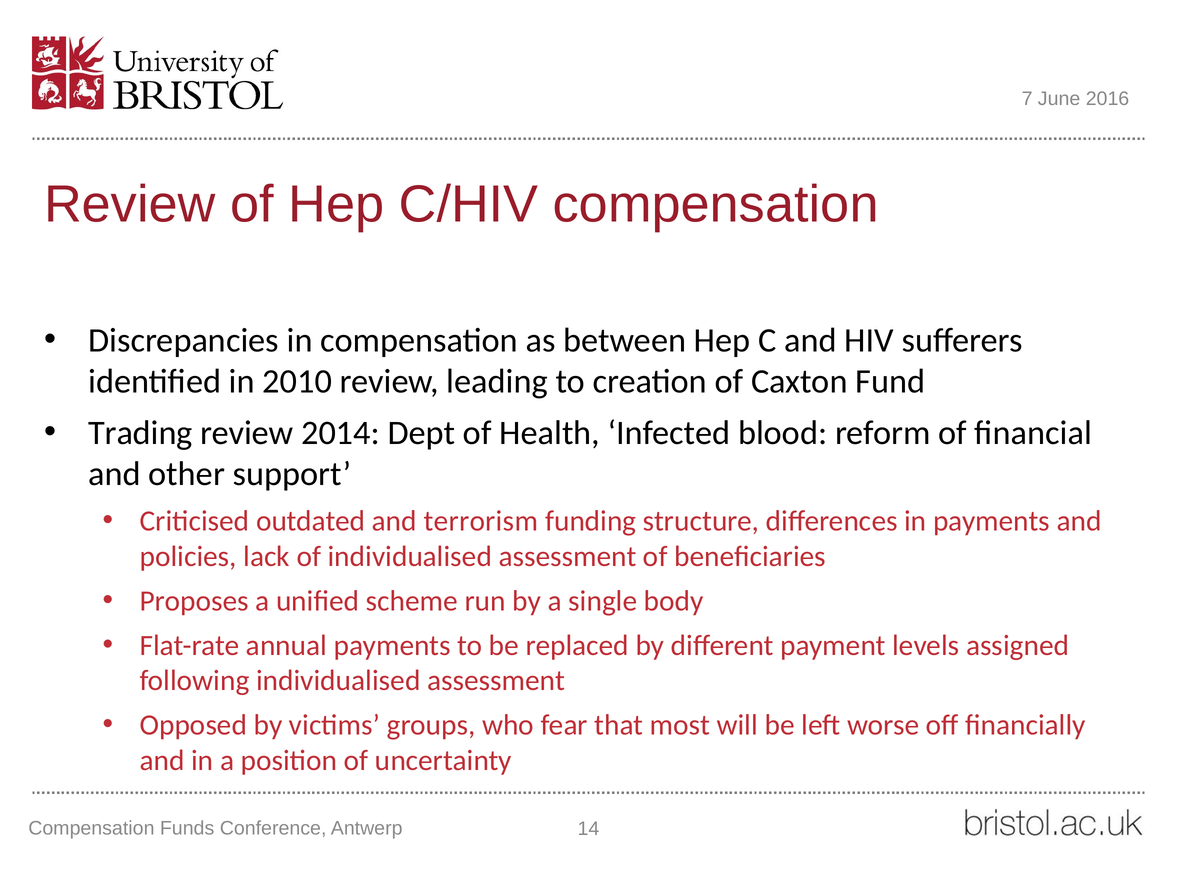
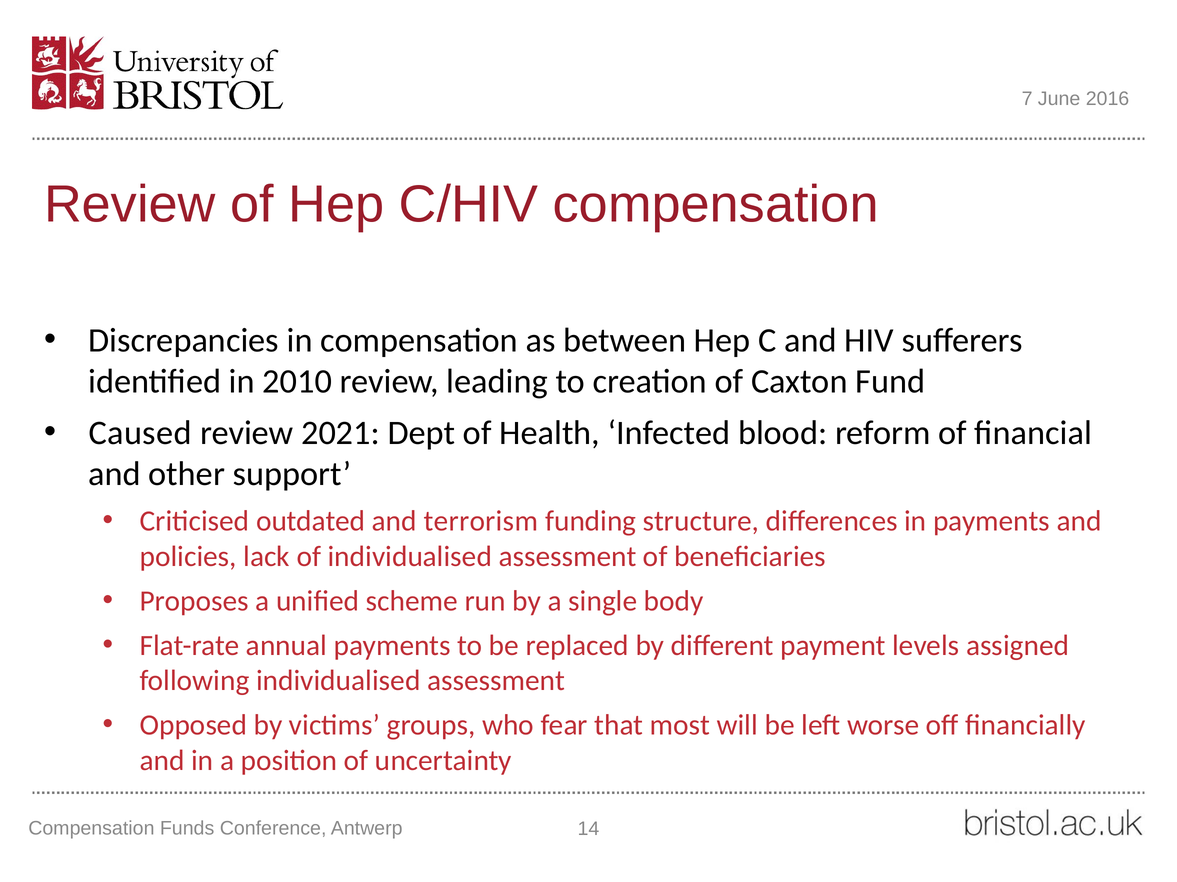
Trading: Trading -> Caused
2014: 2014 -> 2021
